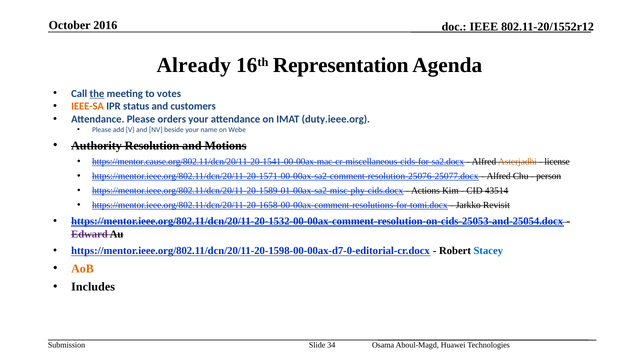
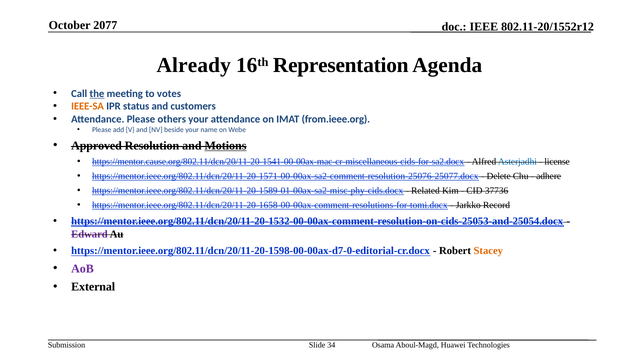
2016: 2016 -> 2077
orders: orders -> others
duty.ieee.org: duty.ieee.org -> from.ieee.org
Authority: Authority -> Approved
Motions underline: none -> present
Asterjadhi colour: orange -> blue
Alfred at (499, 176): Alfred -> Delete
person: person -> adhere
Actions: Actions -> Related
43514: 43514 -> 37736
Revisit: Revisit -> Record
Stacey colour: blue -> orange
AoB colour: orange -> purple
Includes: Includes -> External
